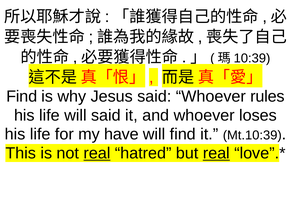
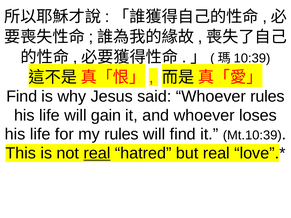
will said: said -> gain
my have: have -> rules
real at (216, 153) underline: present -> none
